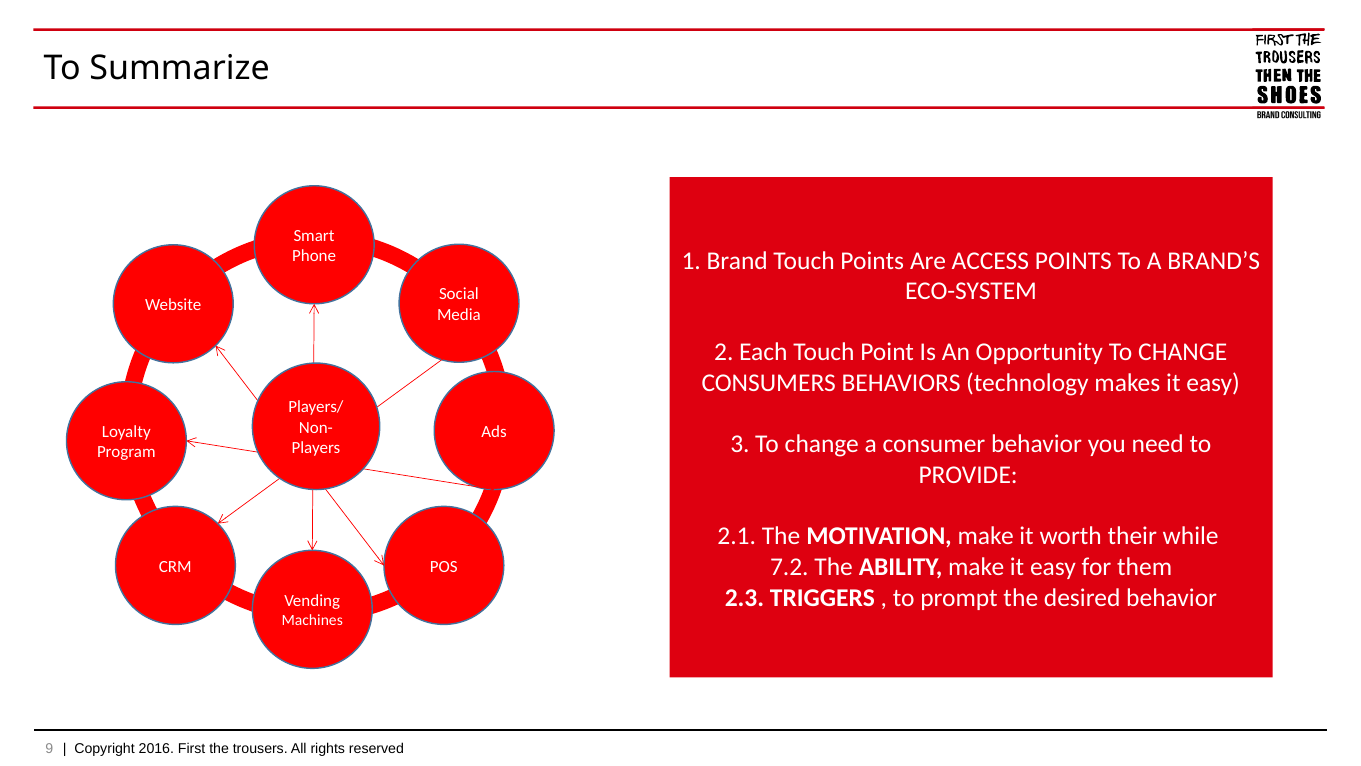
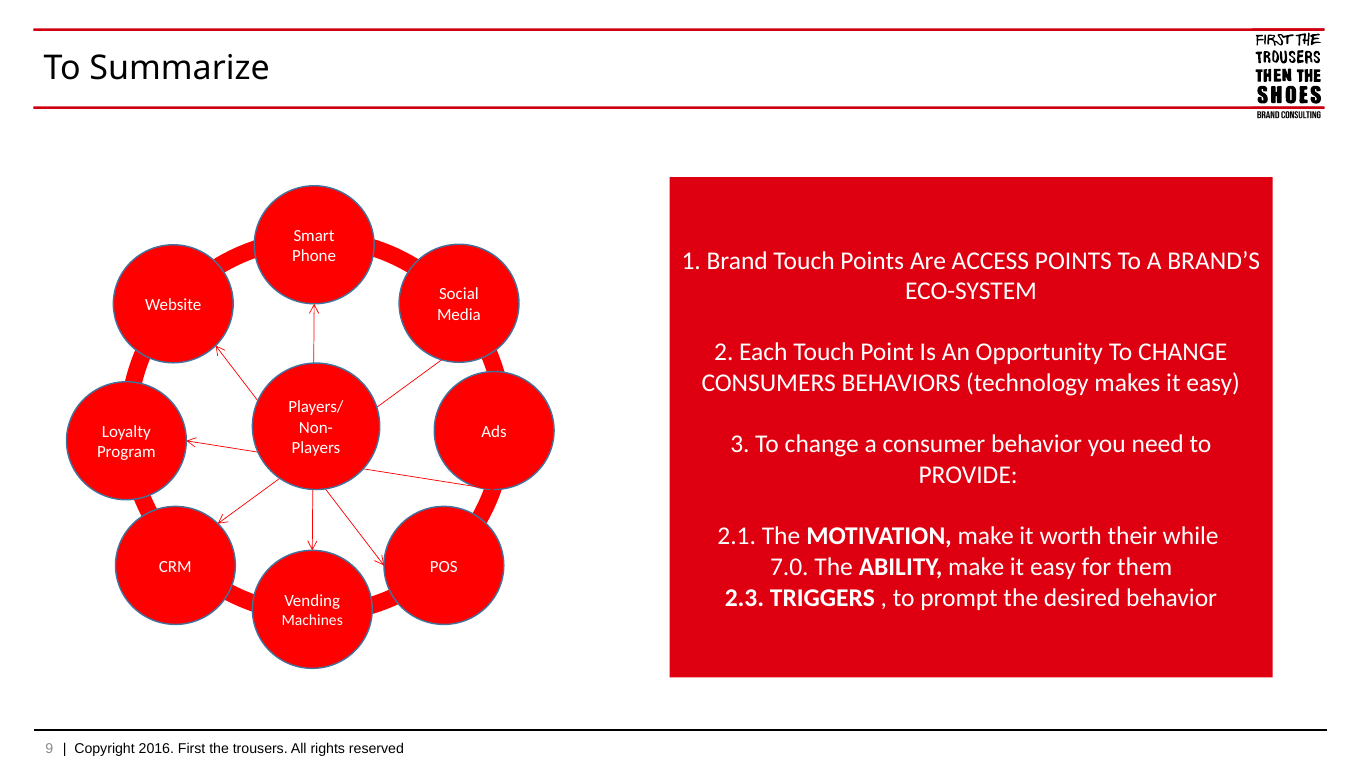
7.2: 7.2 -> 7.0
